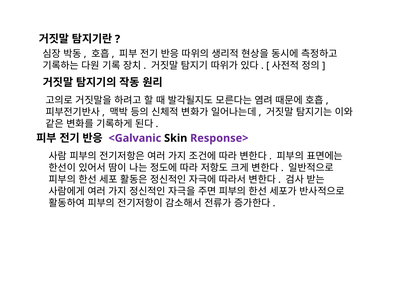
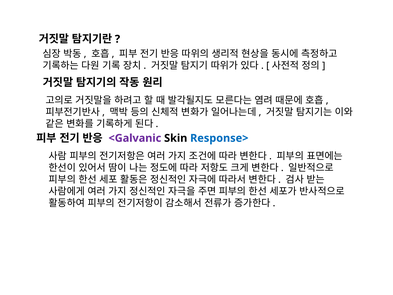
Response> colour: purple -> blue
